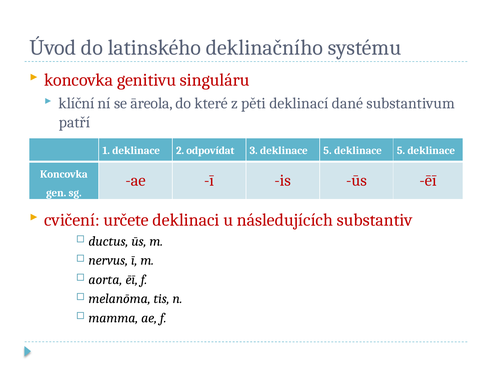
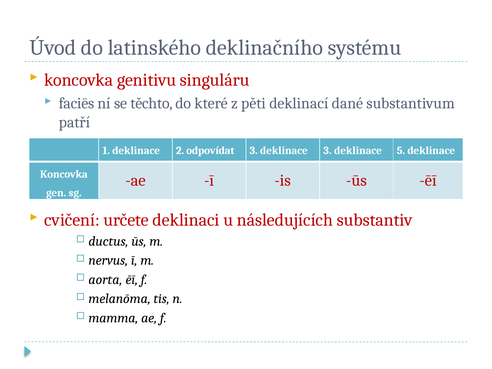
klíční: klíční -> faciēs
āreola: āreola -> těchto
3 deklinace 5: 5 -> 3
